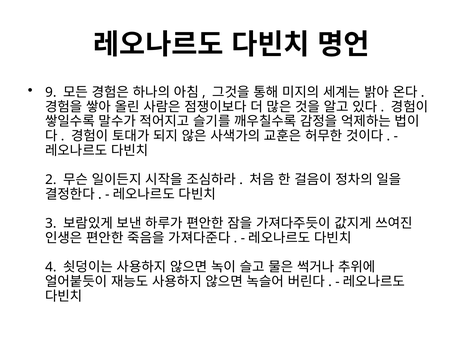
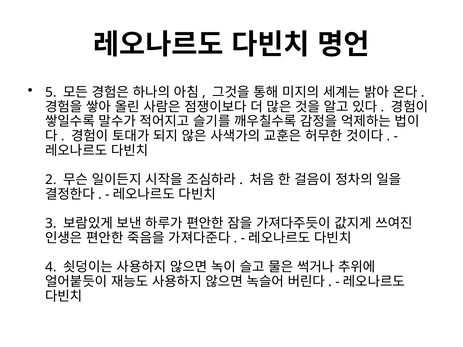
9: 9 -> 5
